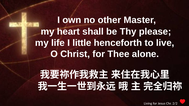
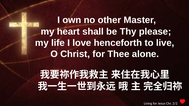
little: little -> love
